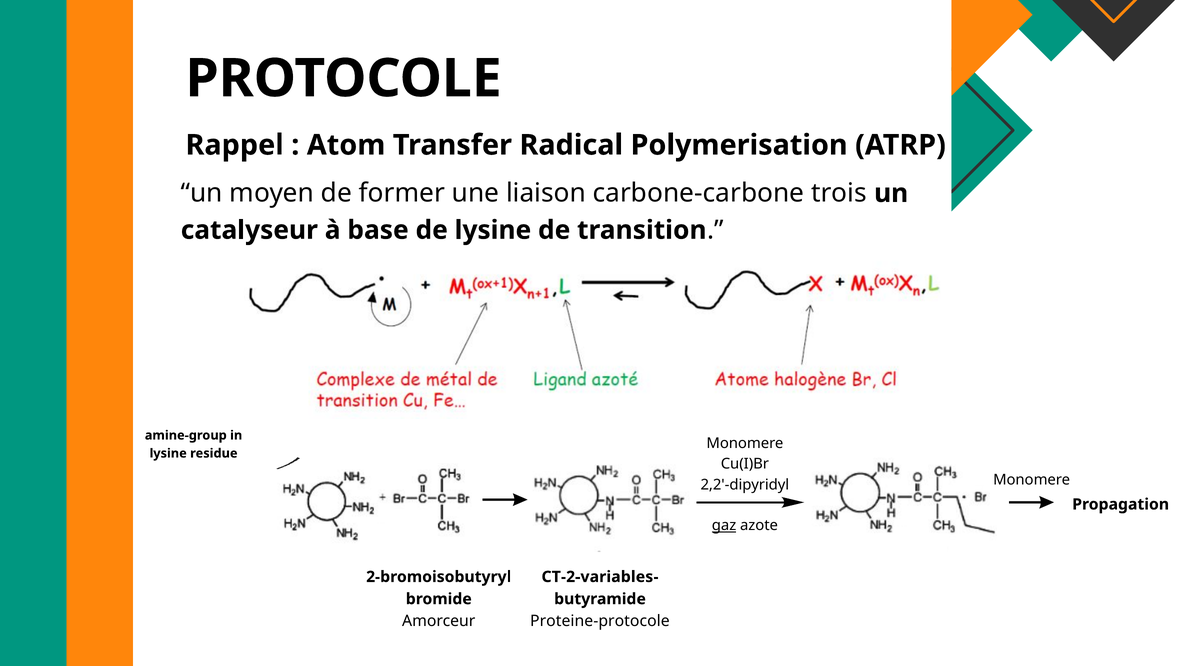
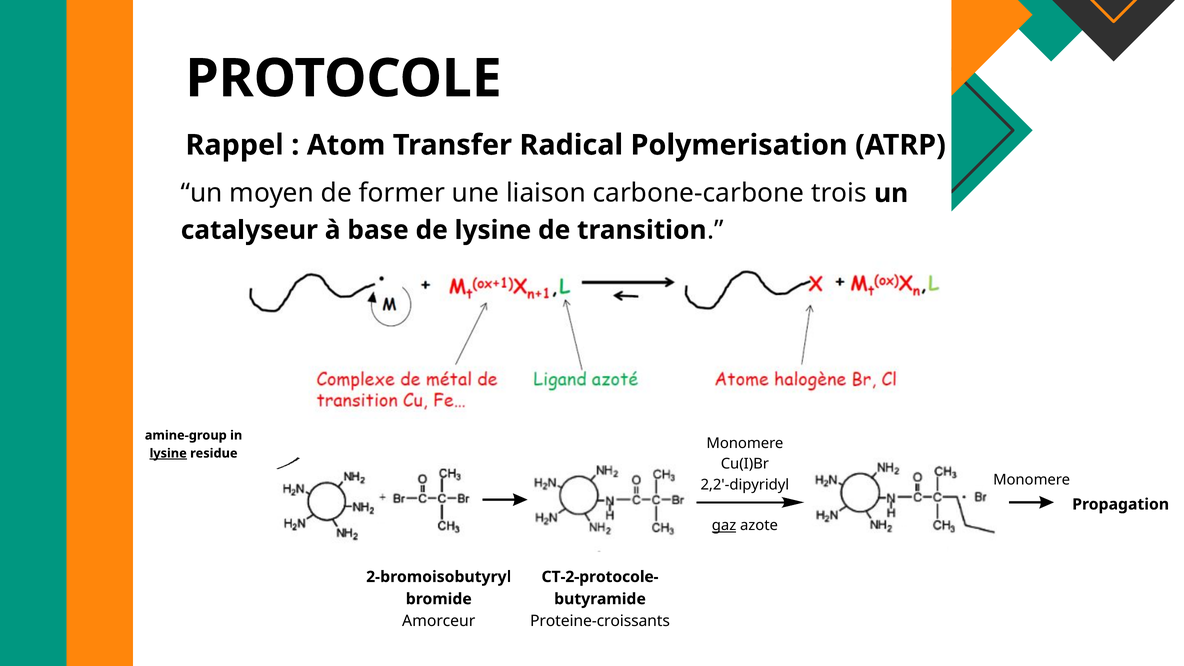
lysine at (168, 453) underline: none -> present
CT-2-variables-: CT-2-variables- -> CT-2-protocole-
Proteine-protocole: Proteine-protocole -> Proteine-croissants
